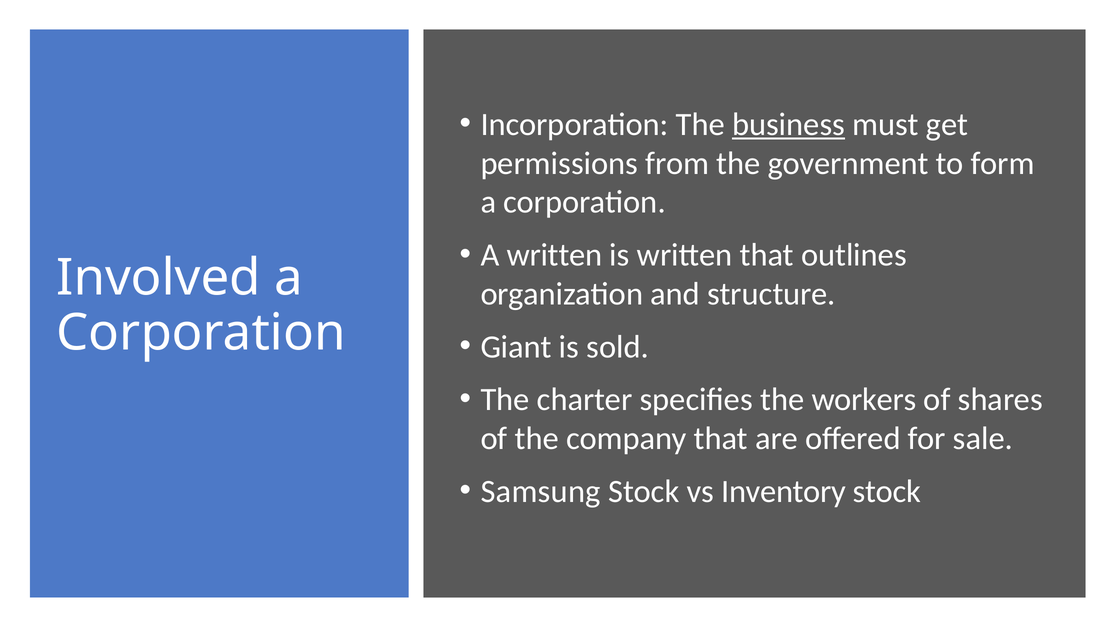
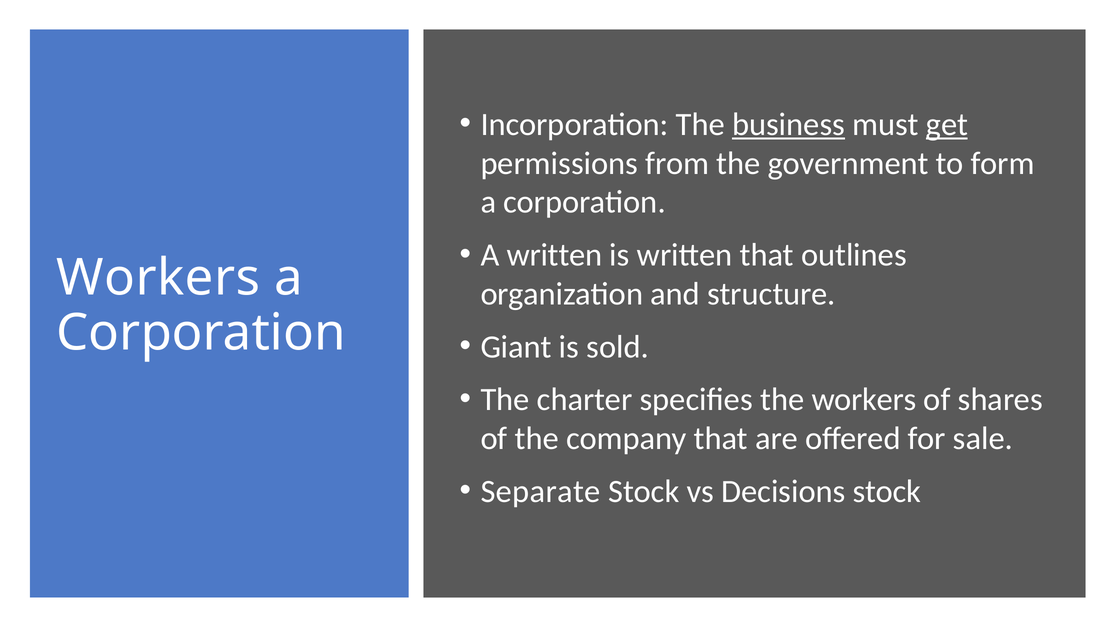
get underline: none -> present
Involved at (159, 278): Involved -> Workers
Samsung: Samsung -> Separate
Inventory: Inventory -> Decisions
